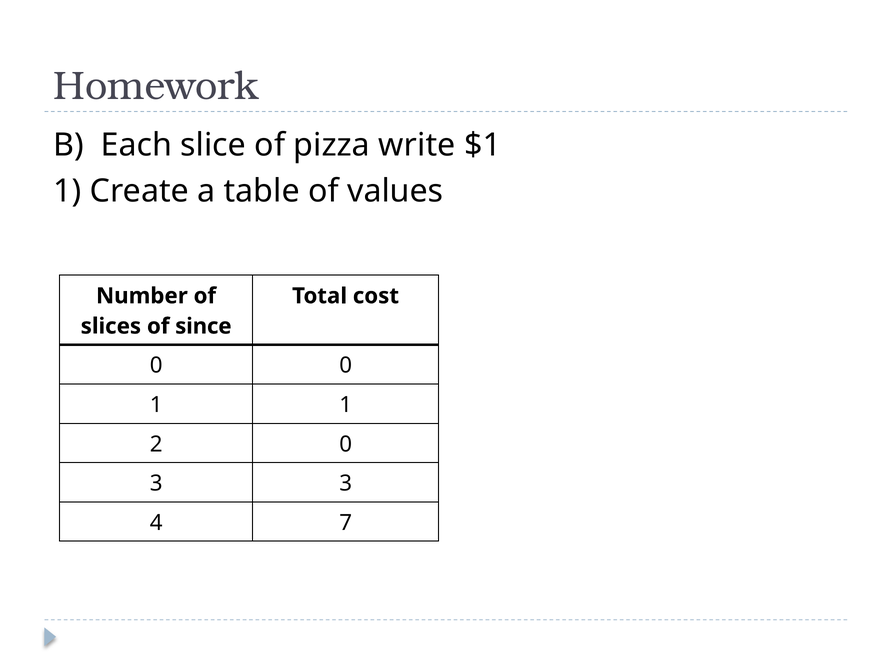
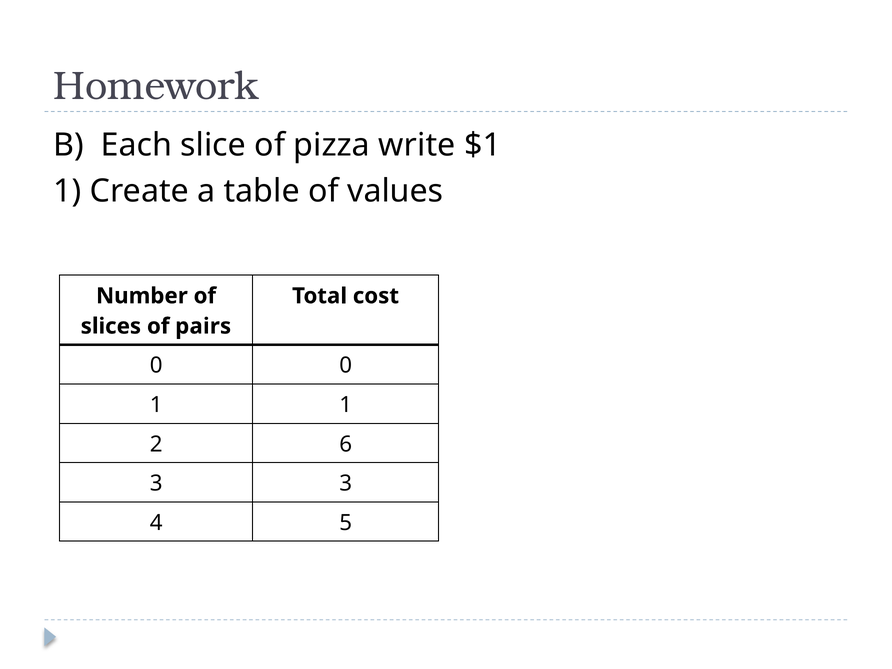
since: since -> pairs
2 0: 0 -> 6
7: 7 -> 5
